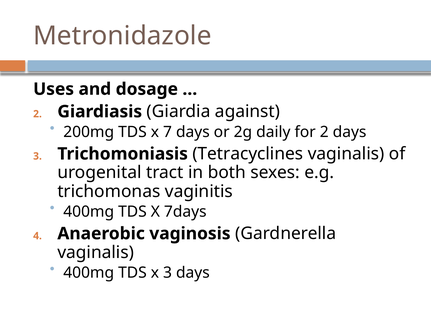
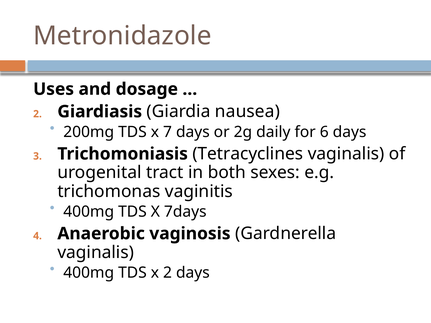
against: against -> nausea
for 2: 2 -> 6
x 3: 3 -> 2
